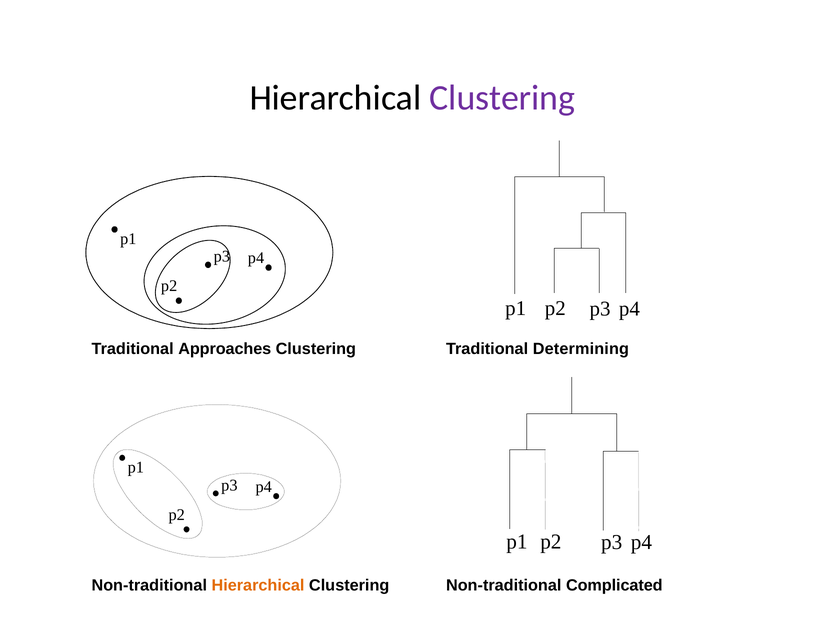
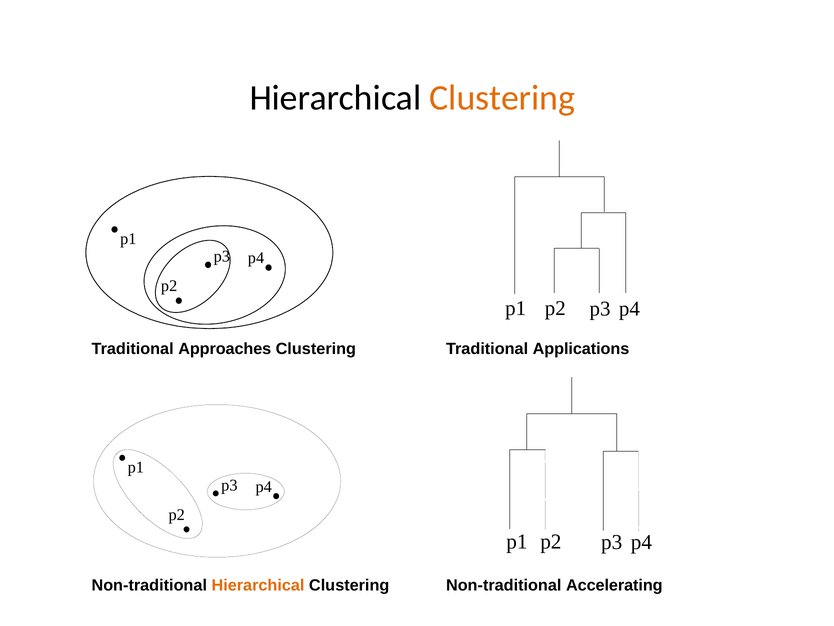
Clustering at (502, 98) colour: purple -> orange
Determining: Determining -> Applications
Complicated: Complicated -> Accelerating
